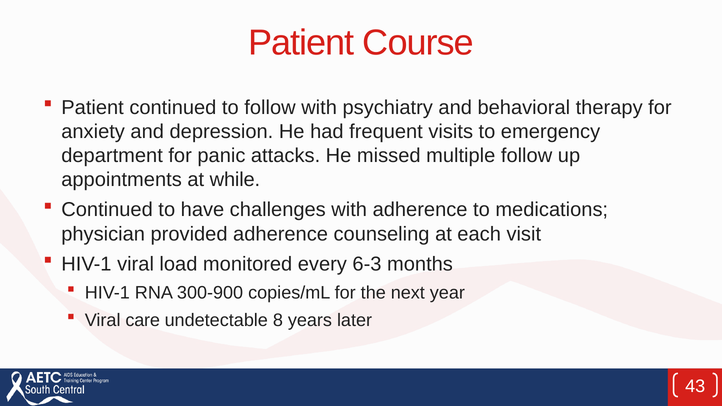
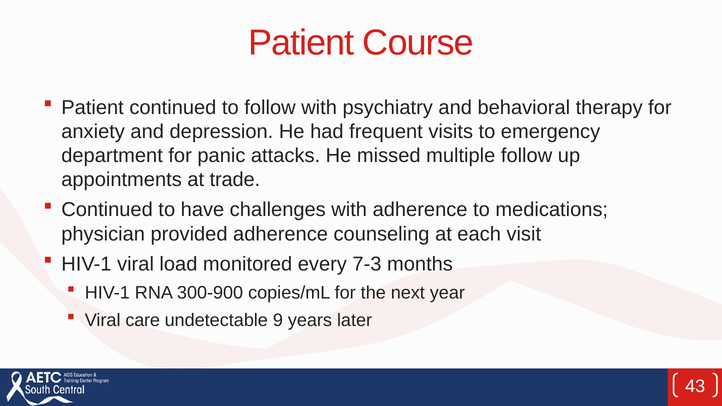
while: while -> trade
6-3: 6-3 -> 7-3
8: 8 -> 9
